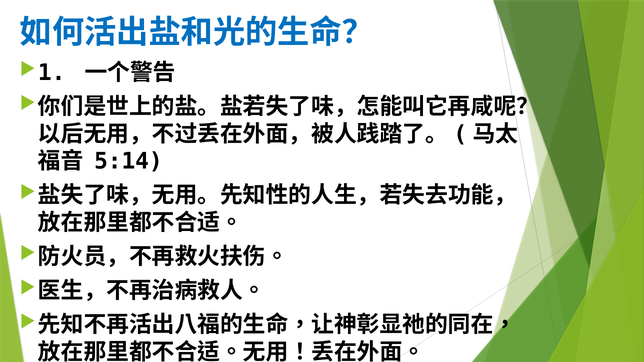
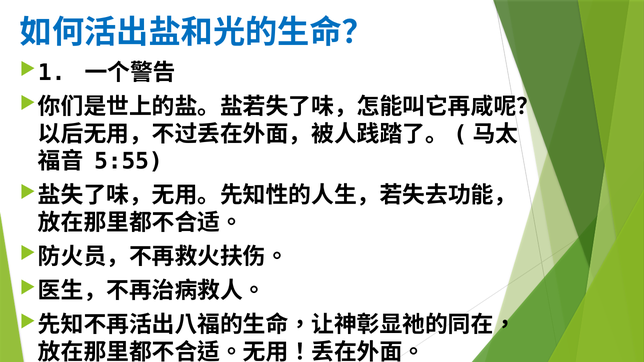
5:14: 5:14 -> 5:55
